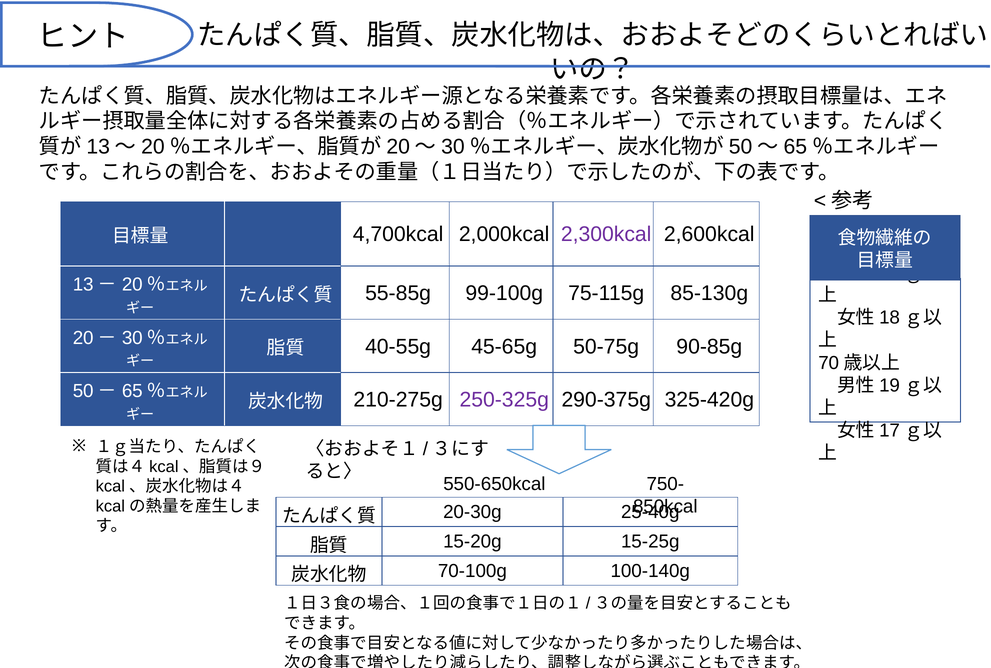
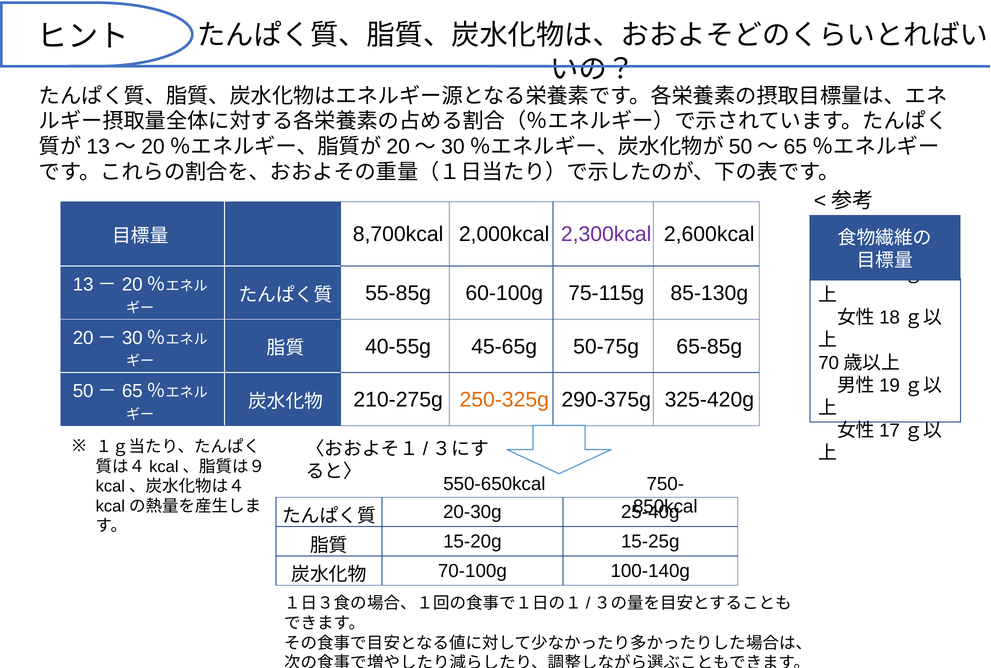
4,700kcal: 4,700kcal -> 8,700kcal
99-100g: 99-100g -> 60-100g
90-85g: 90-85g -> 65-85g
250-325g colour: purple -> orange
